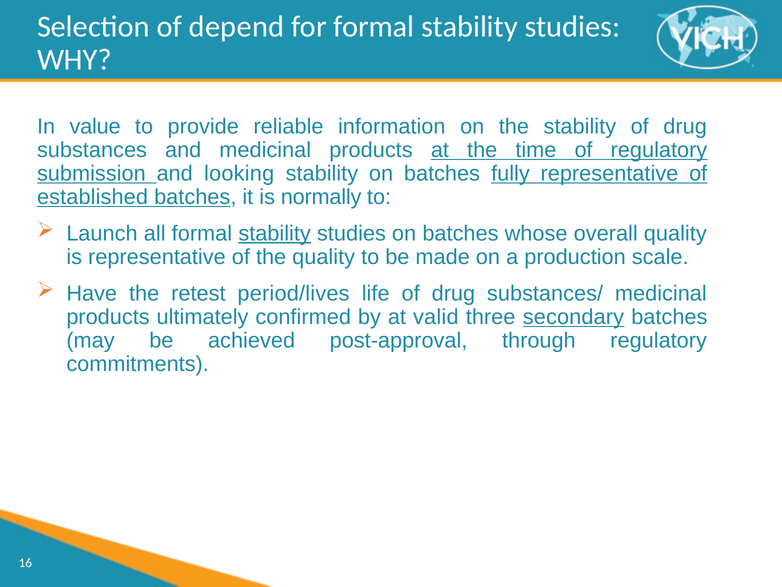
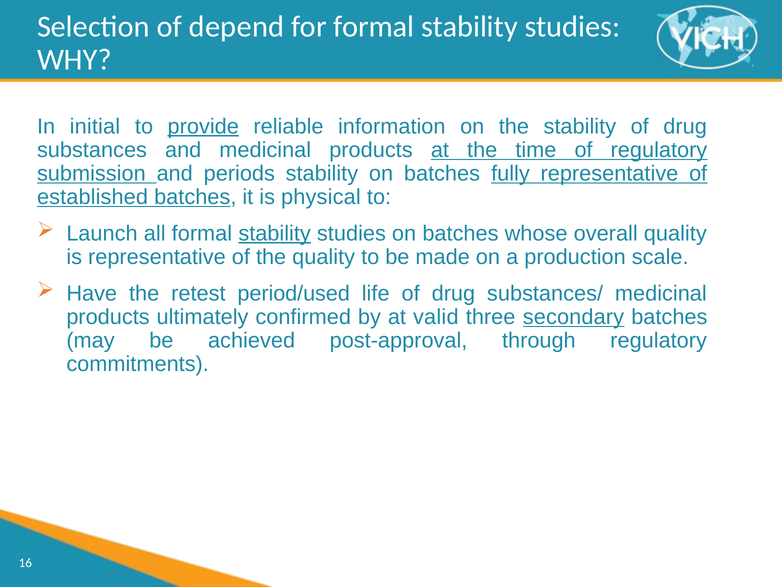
value: value -> initial
provide underline: none -> present
looking: looking -> periods
normally: normally -> physical
period/lives: period/lives -> period/used
